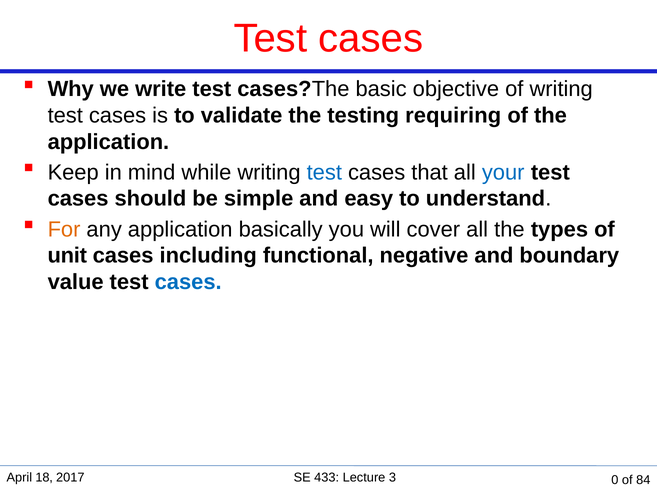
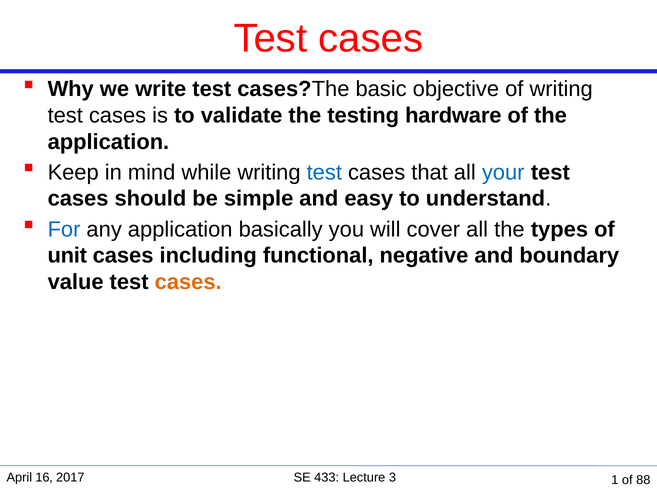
requiring: requiring -> hardware
For colour: orange -> blue
cases at (188, 282) colour: blue -> orange
18: 18 -> 16
0: 0 -> 1
84: 84 -> 88
